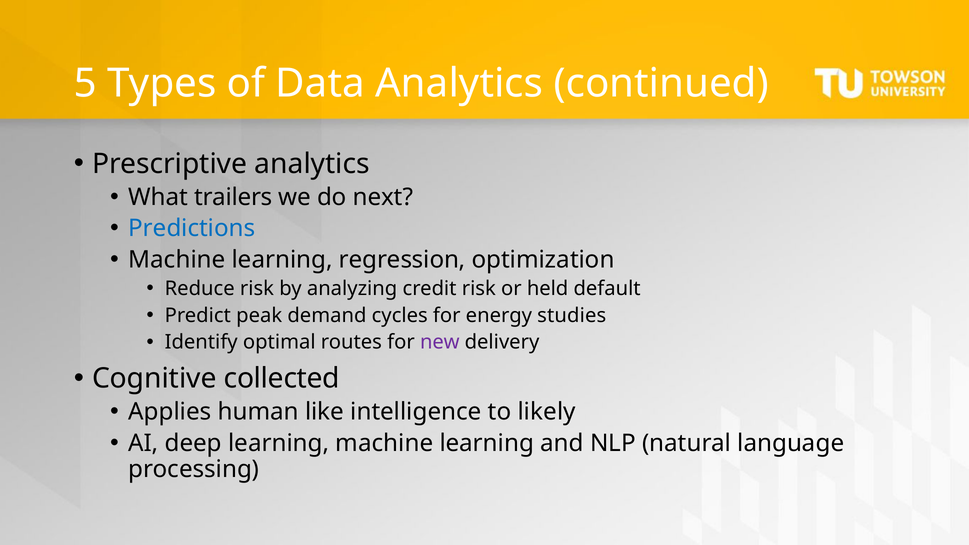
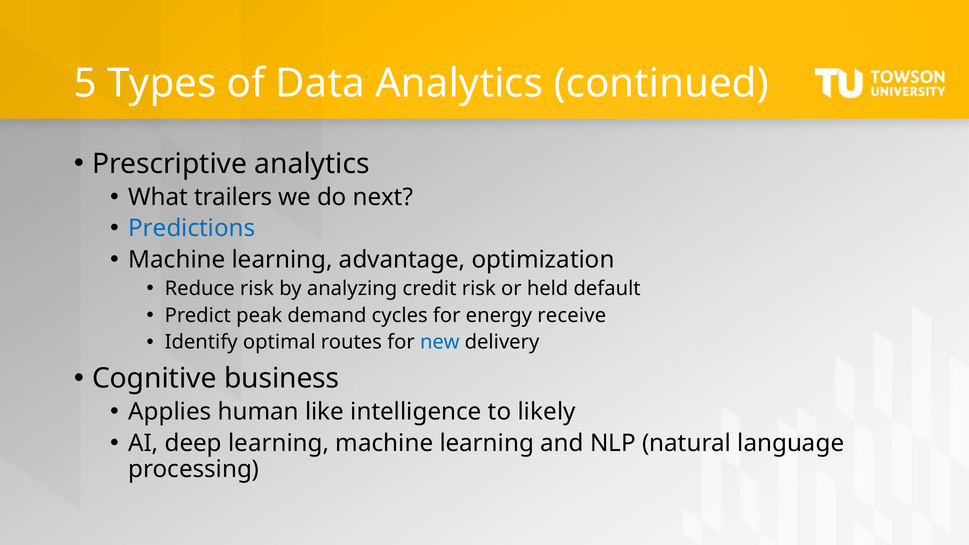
regression: regression -> advantage
studies: studies -> receive
new colour: purple -> blue
collected: collected -> business
